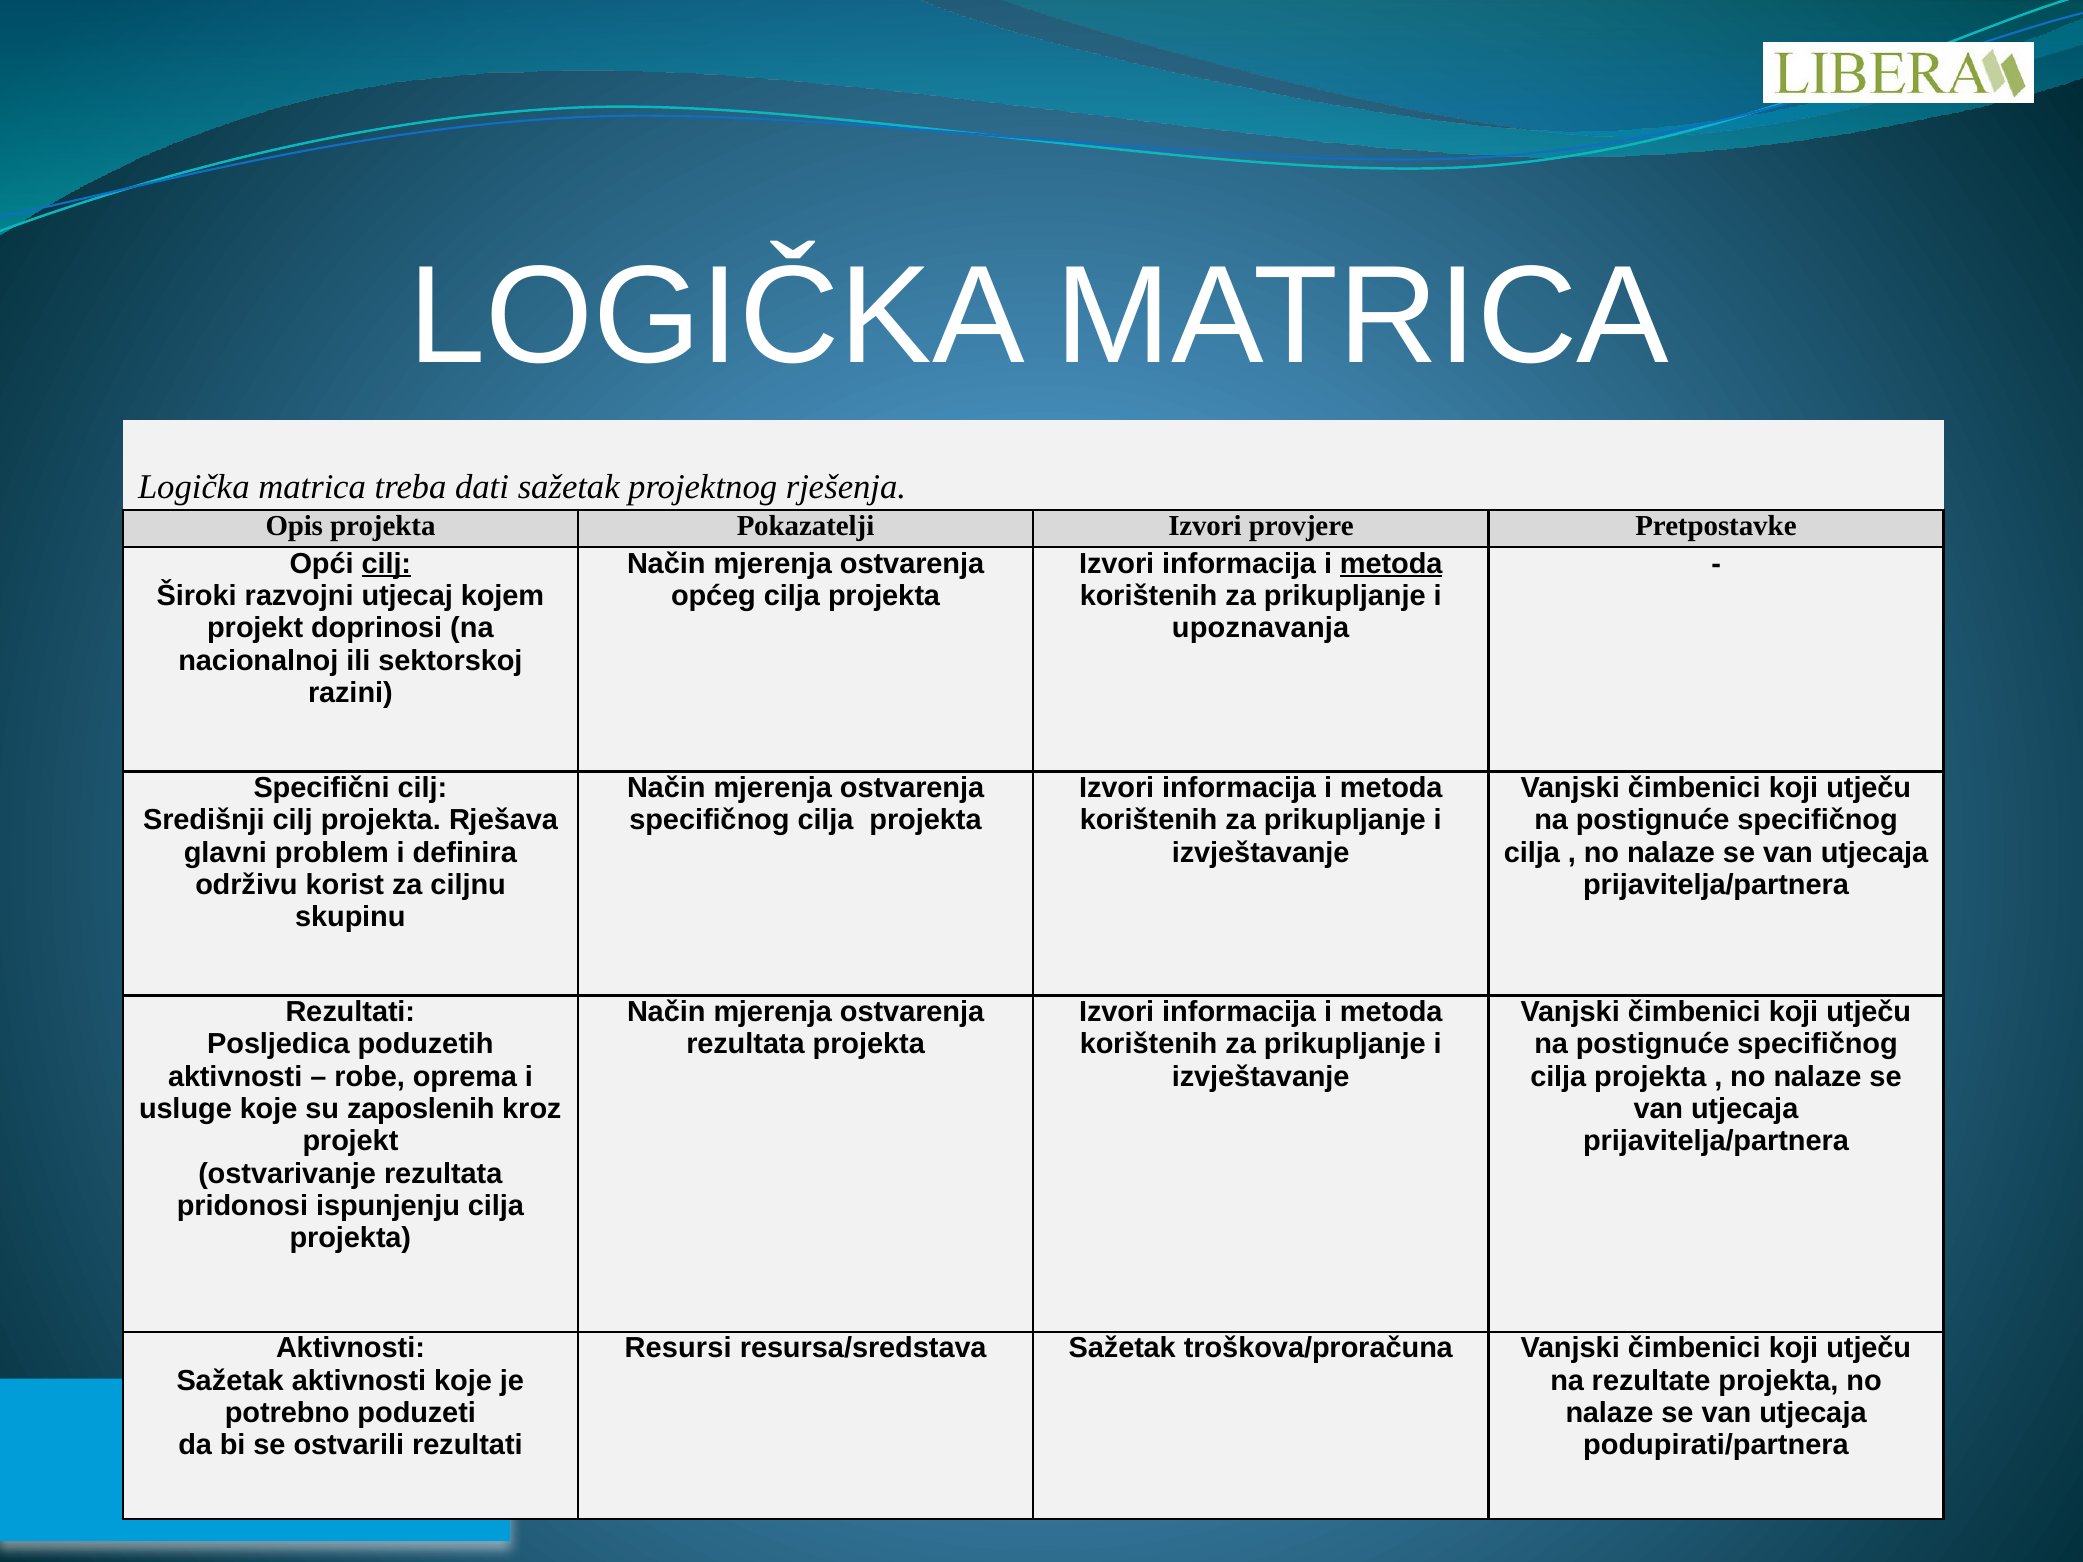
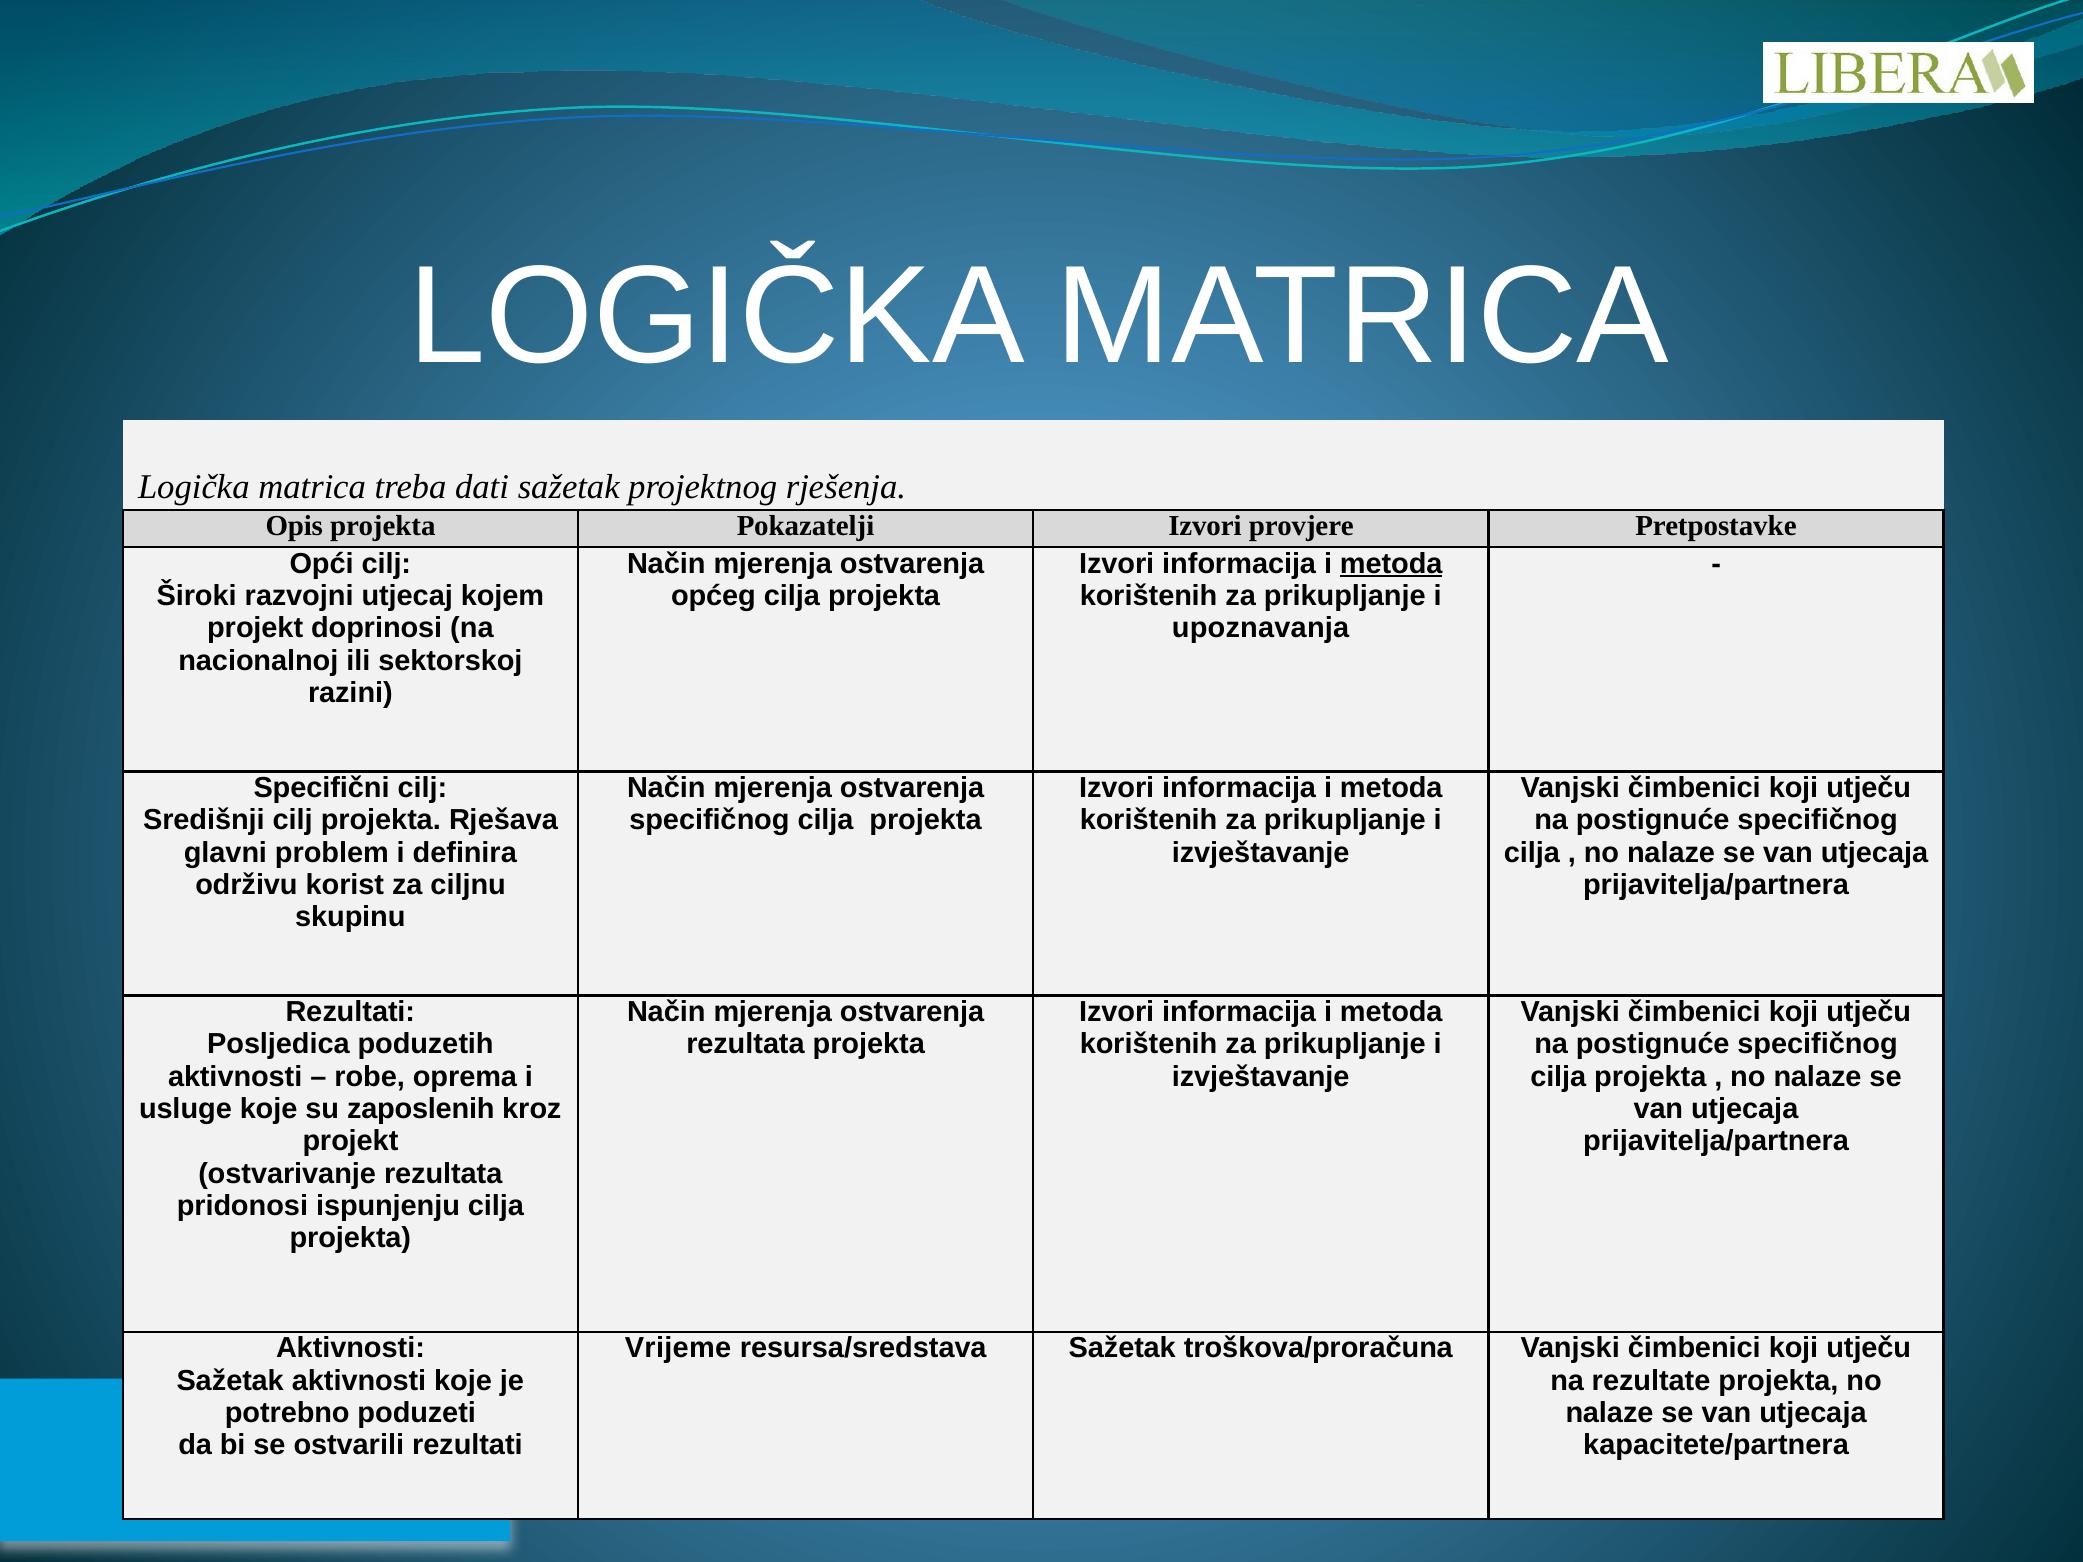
cilj at (386, 564) underline: present -> none
Resursi: Resursi -> Vrijeme
podupirati/partnera: podupirati/partnera -> kapacitete/partnera
